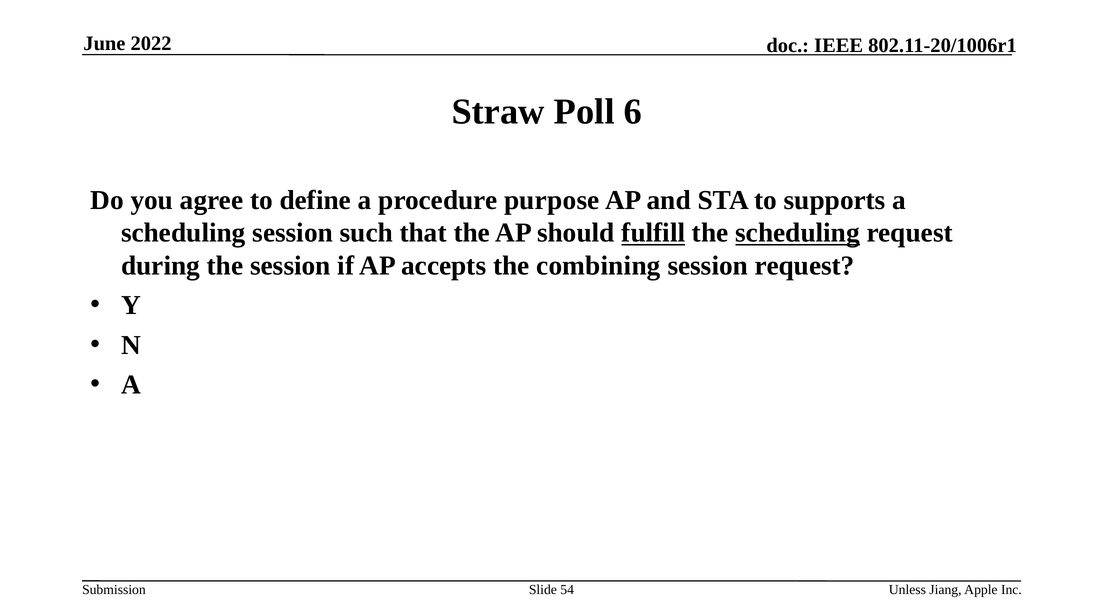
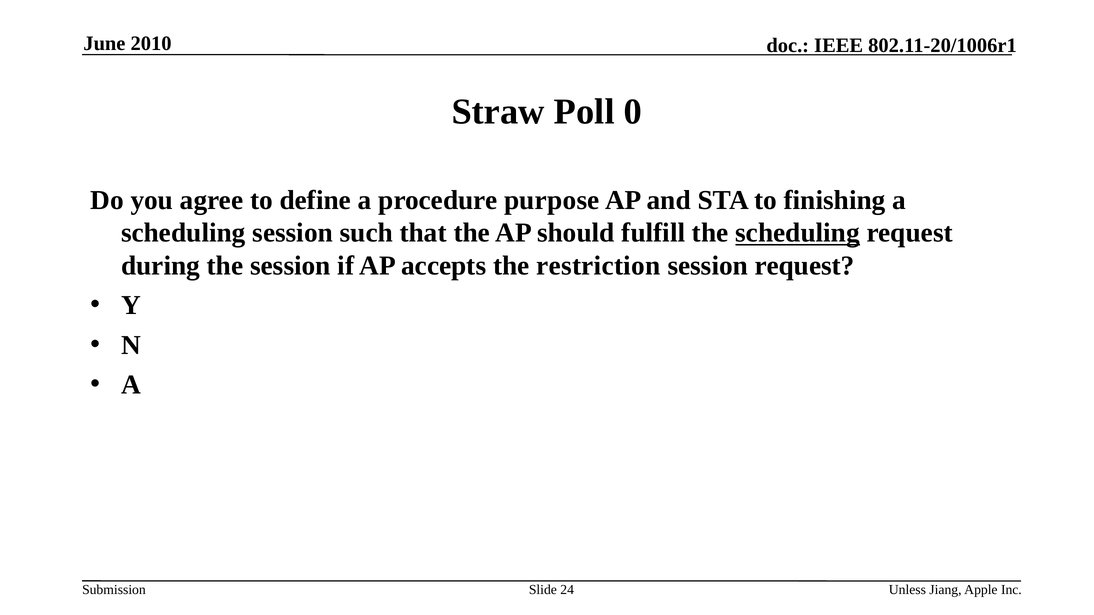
2022: 2022 -> 2010
6: 6 -> 0
supports: supports -> finishing
fulfill underline: present -> none
combining: combining -> restriction
54: 54 -> 24
